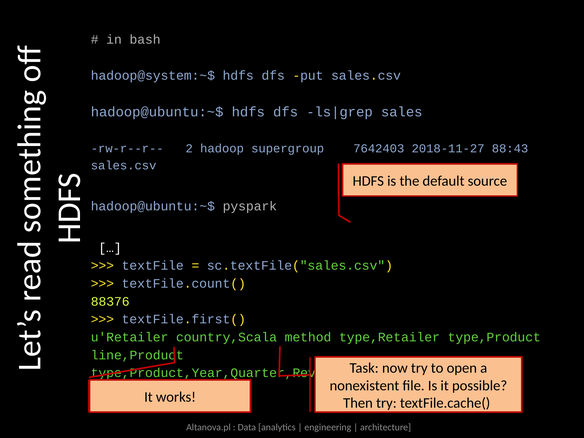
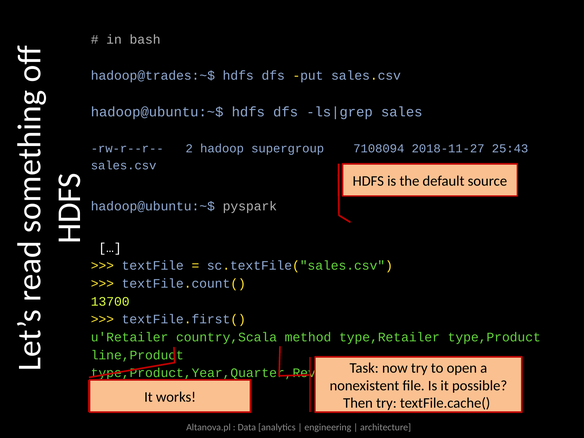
hadoop@system:~$: hadoop@system:~$ -> hadoop@trades:~$
7642403: 7642403 -> 7108094
88:43: 88:43 -> 25:43
88376: 88376 -> 13700
